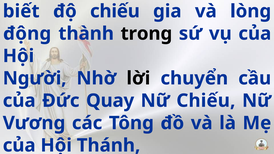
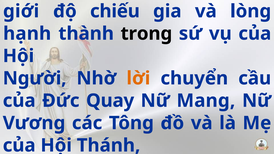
biết: biết -> giới
động: động -> hạnh
lời colour: black -> orange
Nữ Chiếu: Chiếu -> Mang
